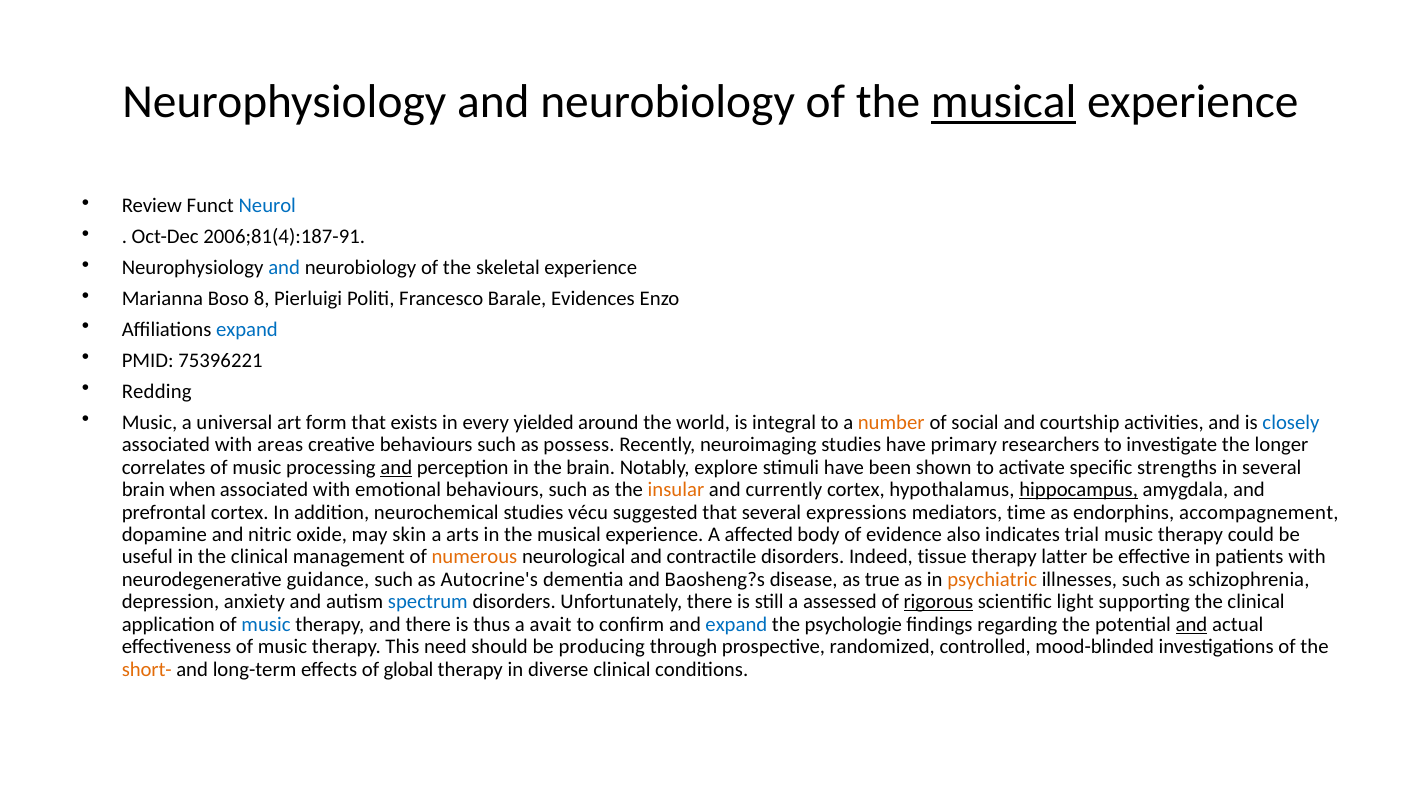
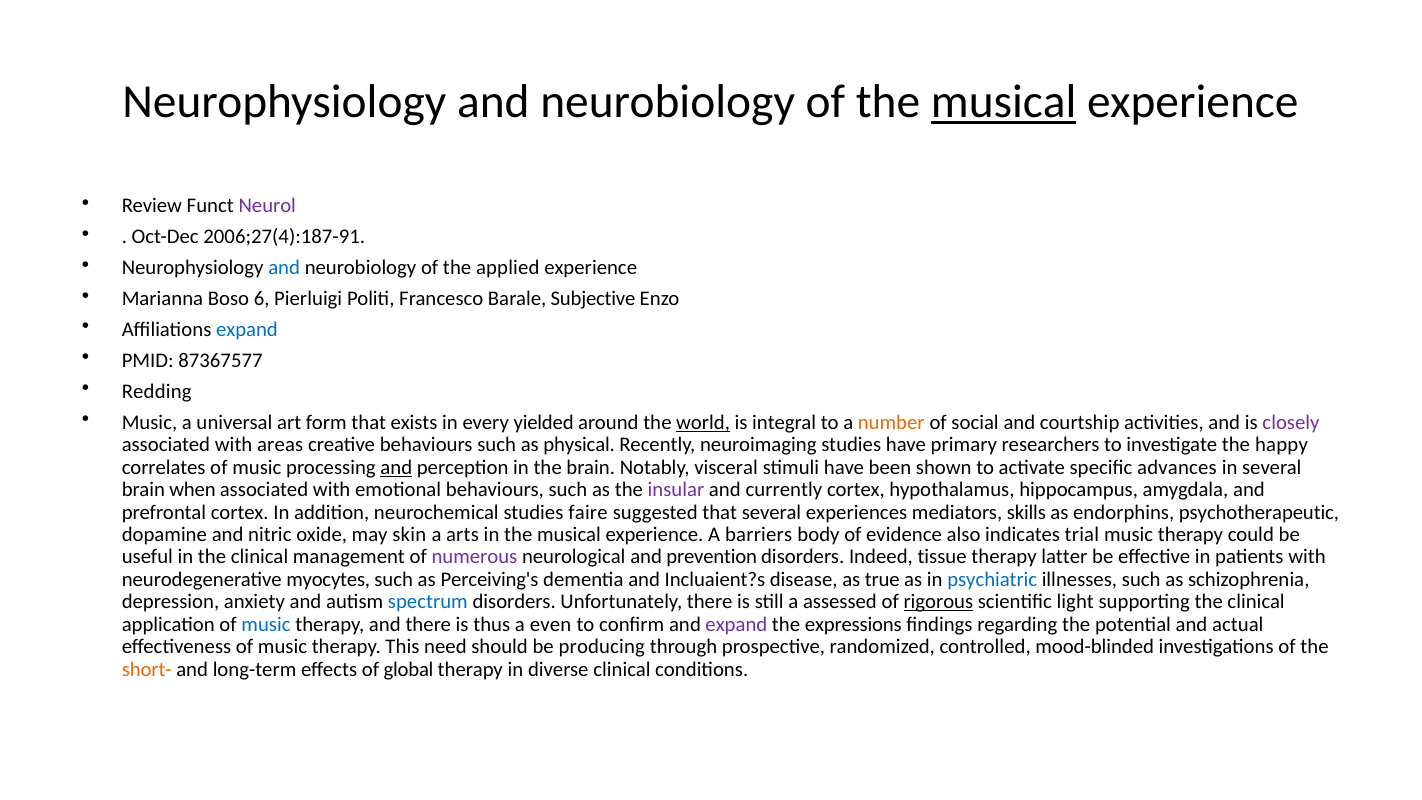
Neurol colour: blue -> purple
2006;81(4):187-91: 2006;81(4):187-91 -> 2006;27(4):187-91
skeletal: skeletal -> applied
8: 8 -> 6
Evidences: Evidences -> Subjective
75396221: 75396221 -> 87367577
world underline: none -> present
closely colour: blue -> purple
possess: possess -> physical
longer: longer -> happy
explore: explore -> visceral
strengths: strengths -> advances
insular colour: orange -> purple
hippocampus underline: present -> none
vécu: vécu -> faire
expressions: expressions -> experiences
time: time -> skills
accompagnement: accompagnement -> psychotherapeutic
affected: affected -> barriers
numerous colour: orange -> purple
contractile: contractile -> prevention
guidance: guidance -> myocytes
Autocrine's: Autocrine's -> Perceiving's
Baosheng?s: Baosheng?s -> Incluaient?s
psychiatric colour: orange -> blue
avait: avait -> even
expand at (736, 624) colour: blue -> purple
psychologie: psychologie -> expressions
and at (1192, 624) underline: present -> none
